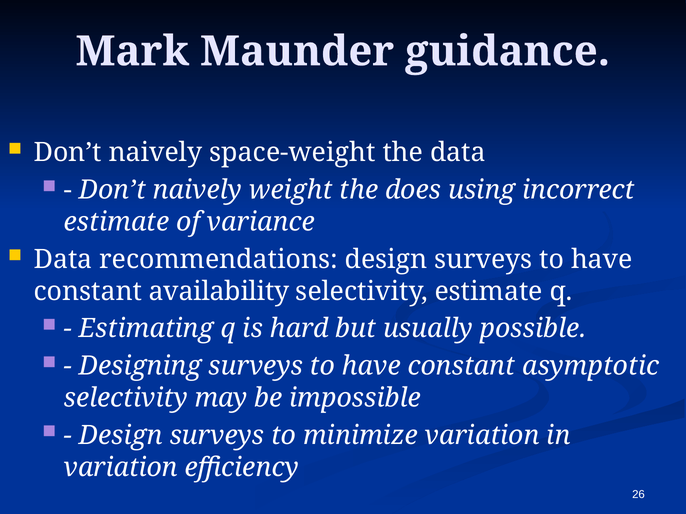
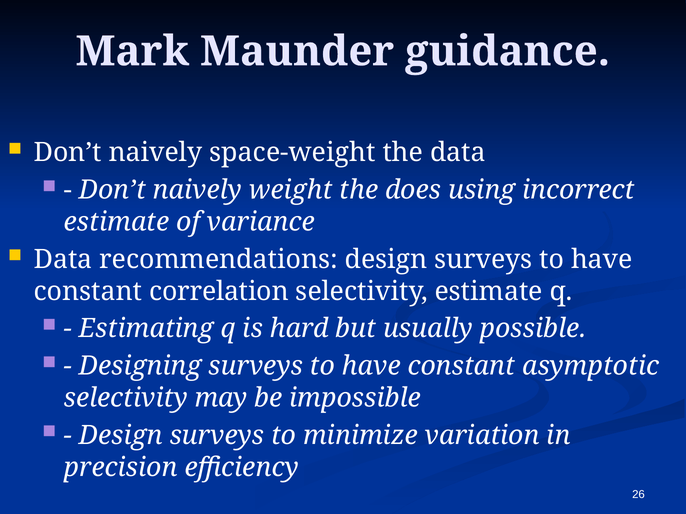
availability: availability -> correlation
variation at (121, 468): variation -> precision
